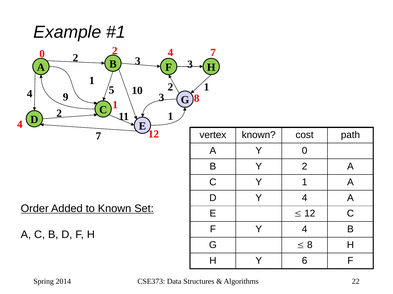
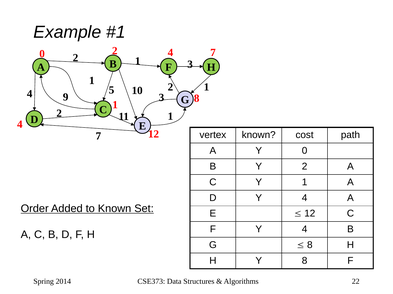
3 at (138, 61): 3 -> 1
Y 6: 6 -> 8
